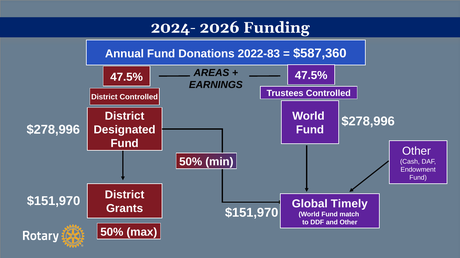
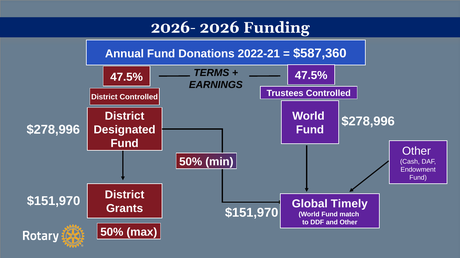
2024-: 2024- -> 2026-
2022-83: 2022-83 -> 2022-21
AREAS: AREAS -> TERMS
